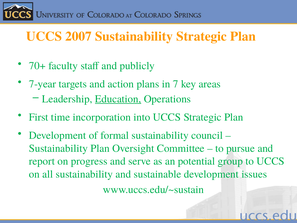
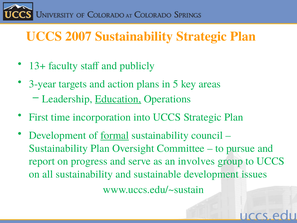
70+: 70+ -> 13+
7-year: 7-year -> 3-year
7: 7 -> 5
formal underline: none -> present
potential: potential -> involves
